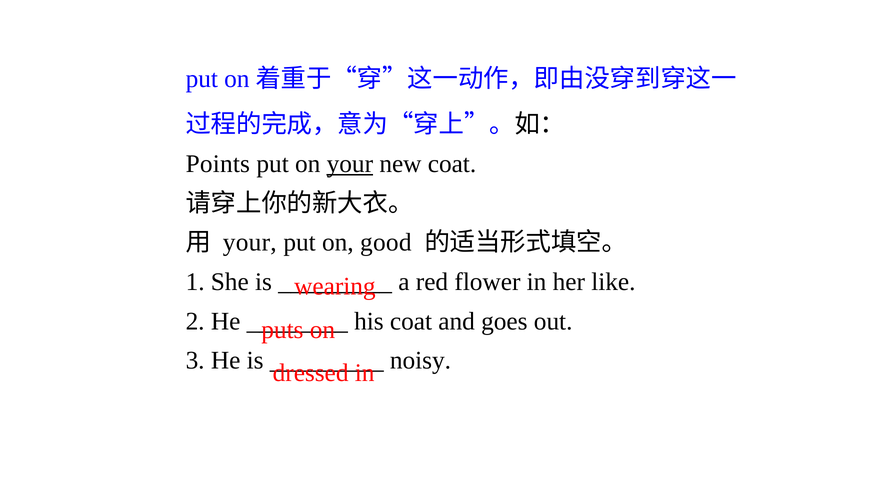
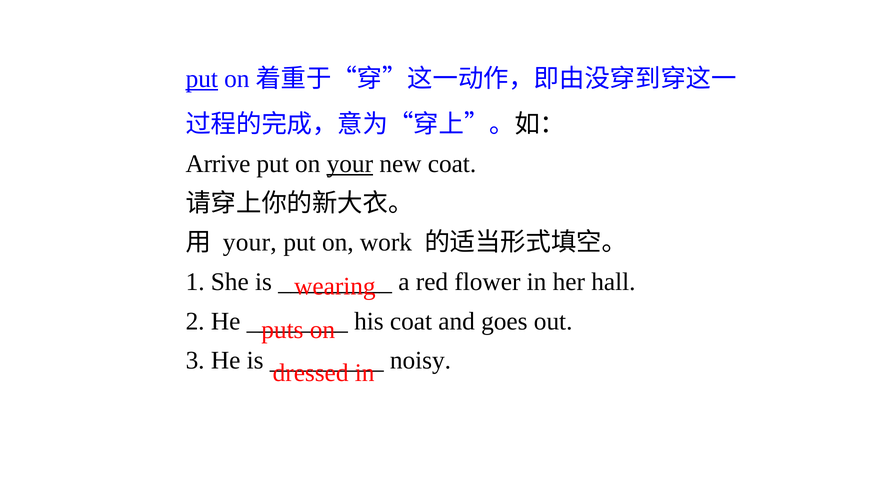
put at (202, 79) underline: none -> present
Points: Points -> Arrive
good: good -> work
like: like -> hall
